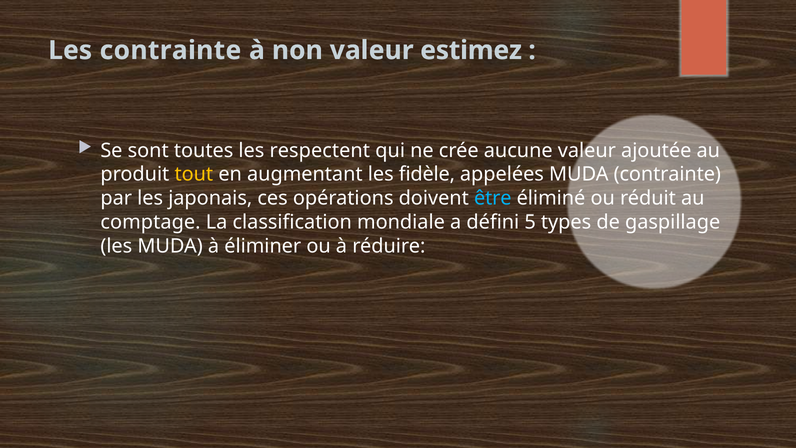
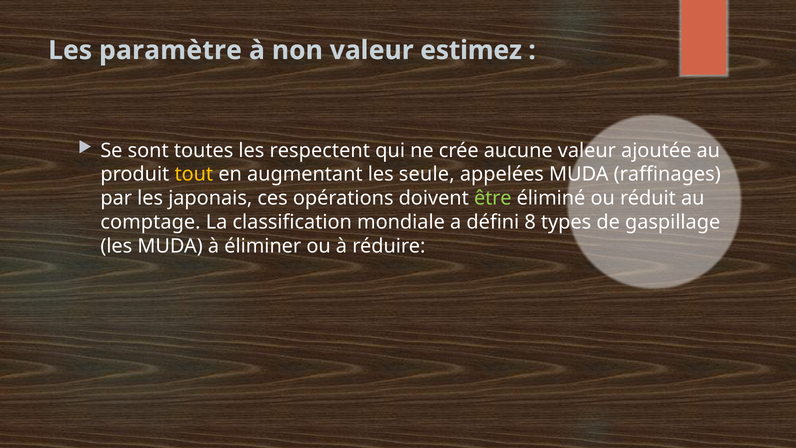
Les contrainte: contrainte -> paramètre
fidèle: fidèle -> seule
MUDA contrainte: contrainte -> raffinages
être colour: light blue -> light green
5: 5 -> 8
